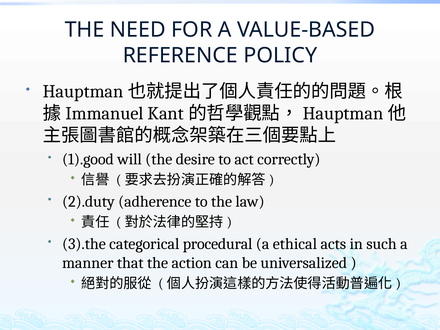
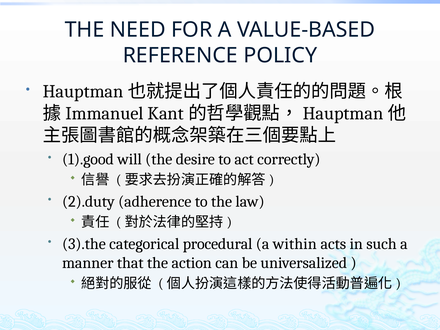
ethical: ethical -> within
